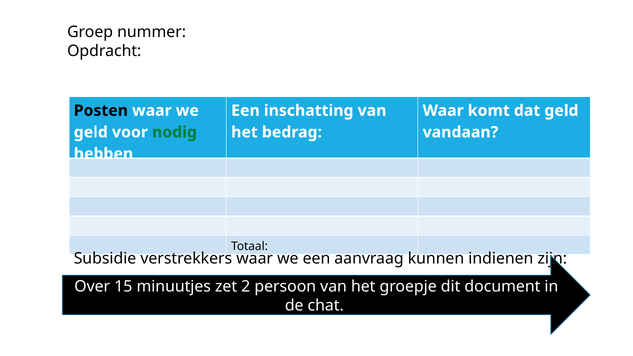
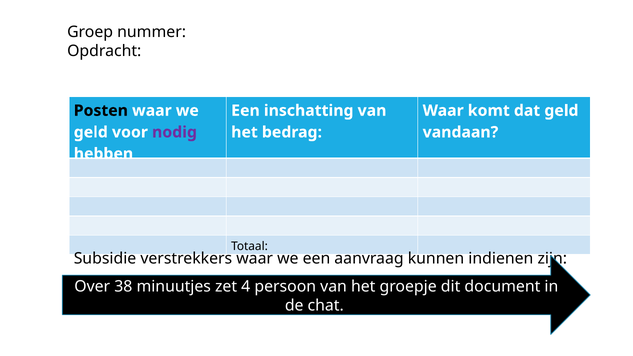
nodig colour: green -> purple
15: 15 -> 38
2: 2 -> 4
